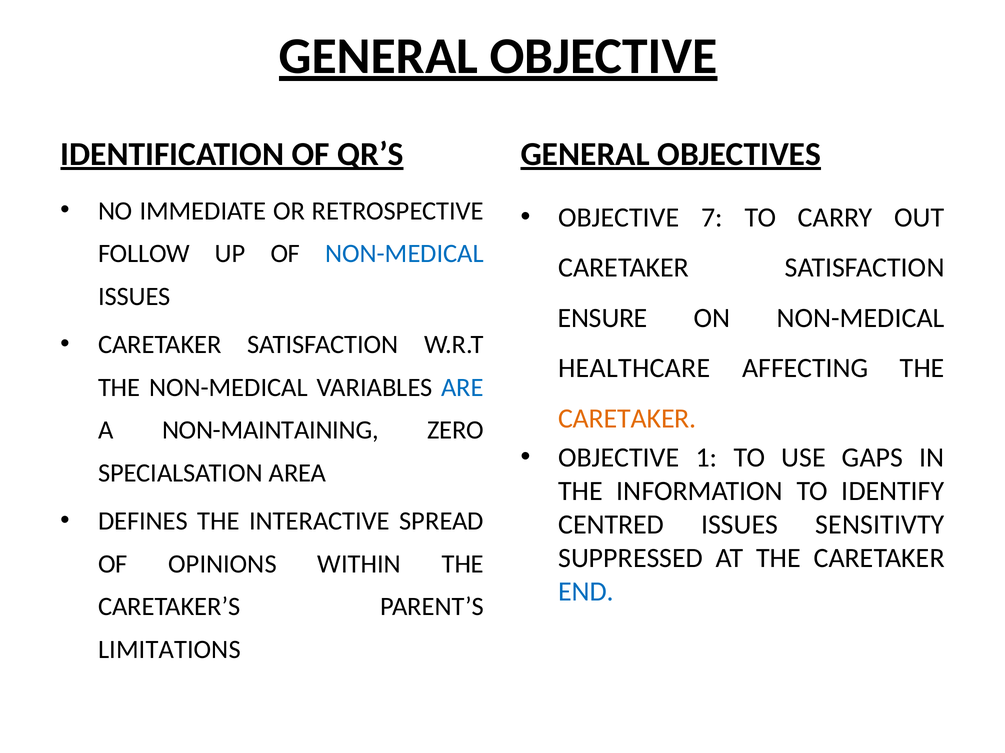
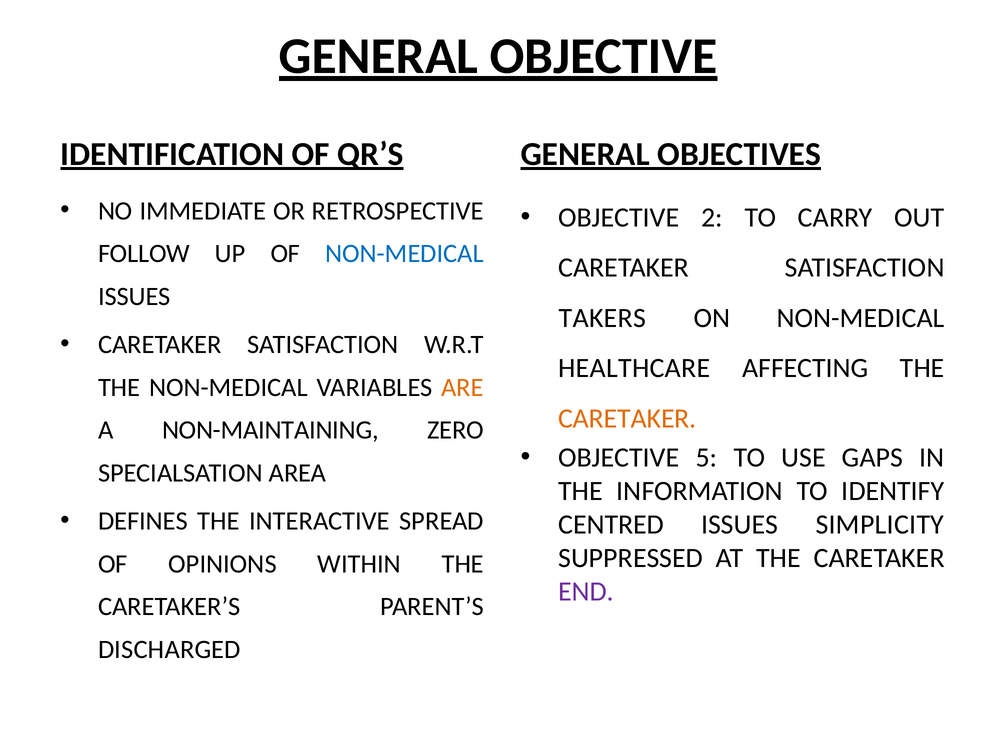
7: 7 -> 2
ENSURE: ENSURE -> TAKERS
ARE colour: blue -> orange
1: 1 -> 5
SENSITIVTY: SENSITIVTY -> SIMPLICITY
END colour: blue -> purple
LIMITATIONS: LIMITATIONS -> DISCHARGED
